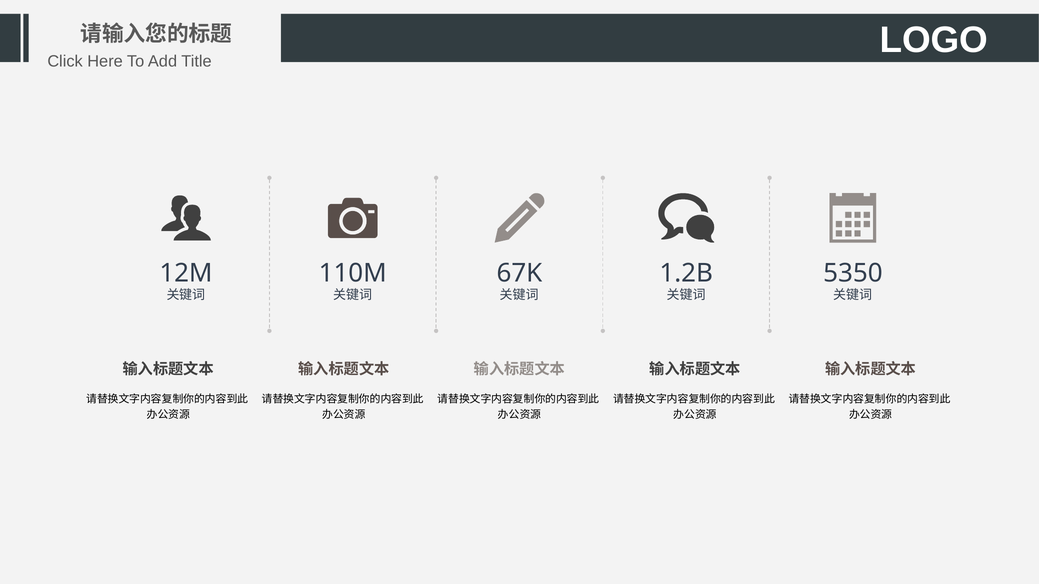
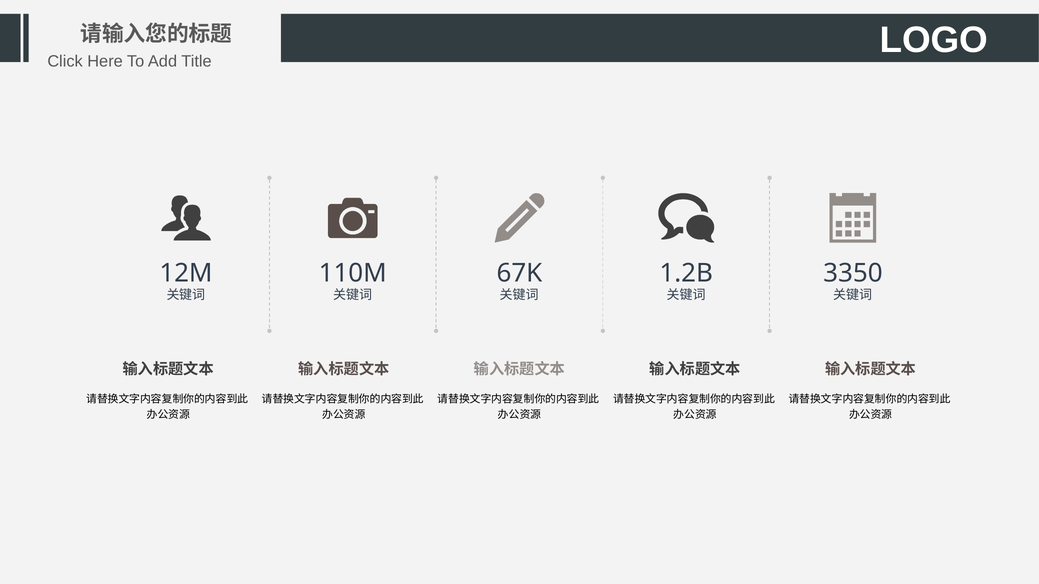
5350: 5350 -> 3350
